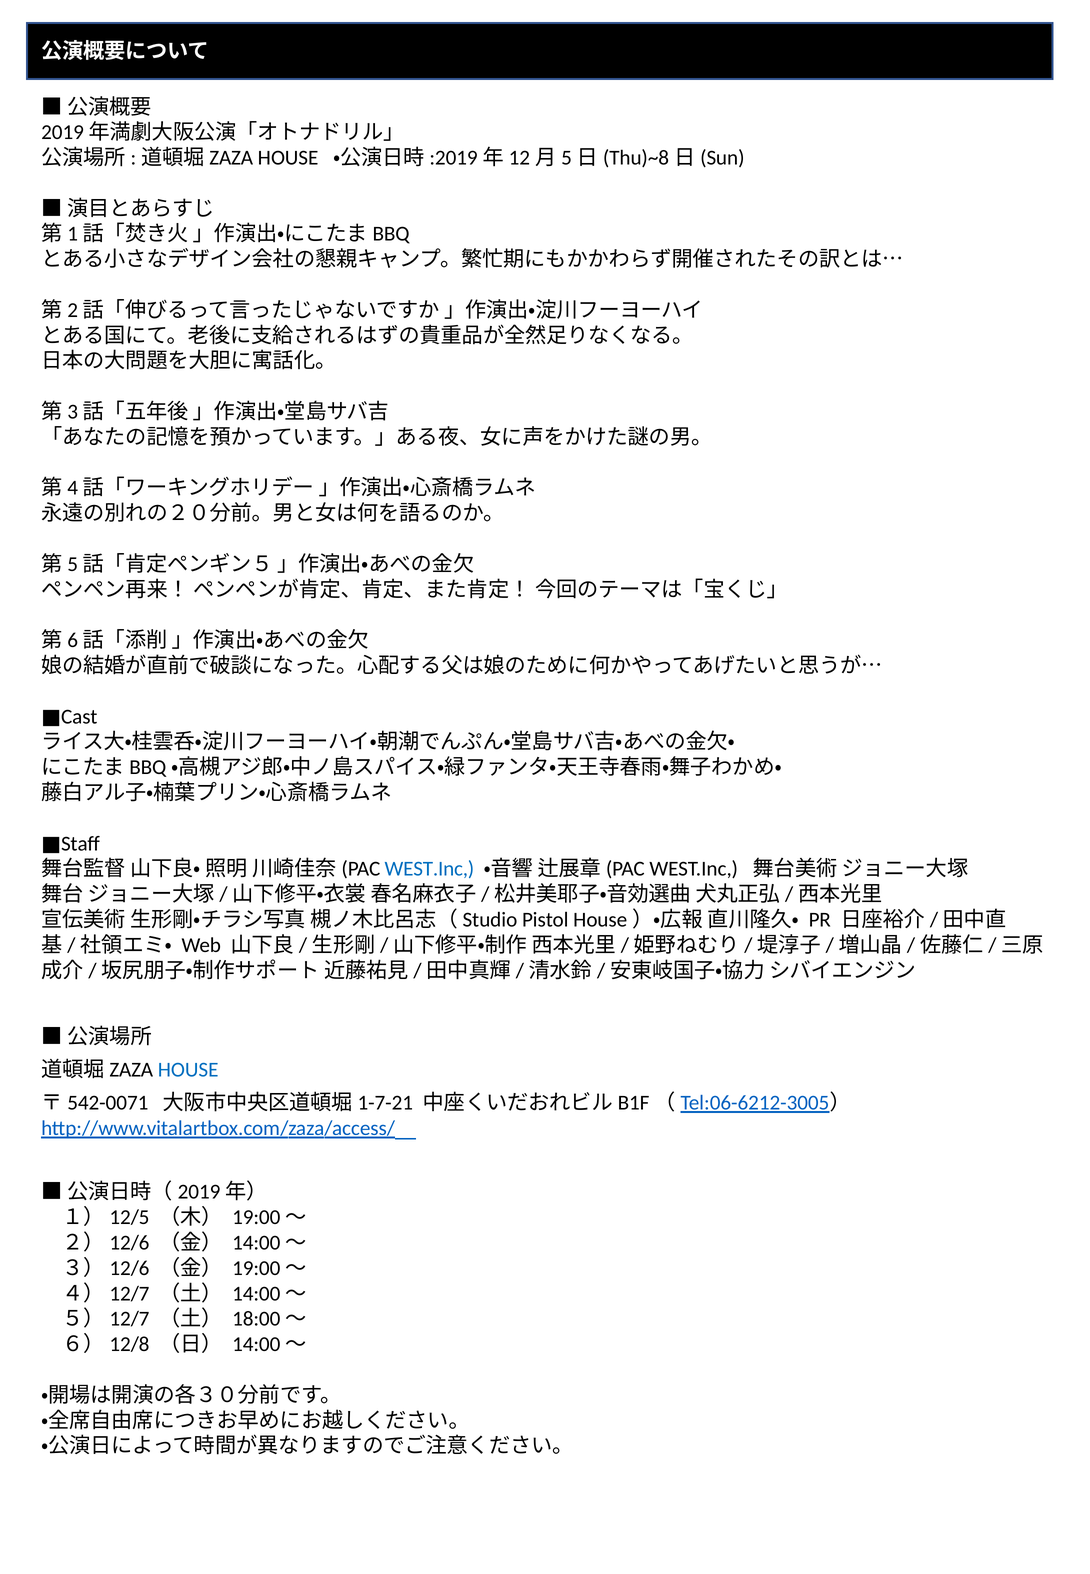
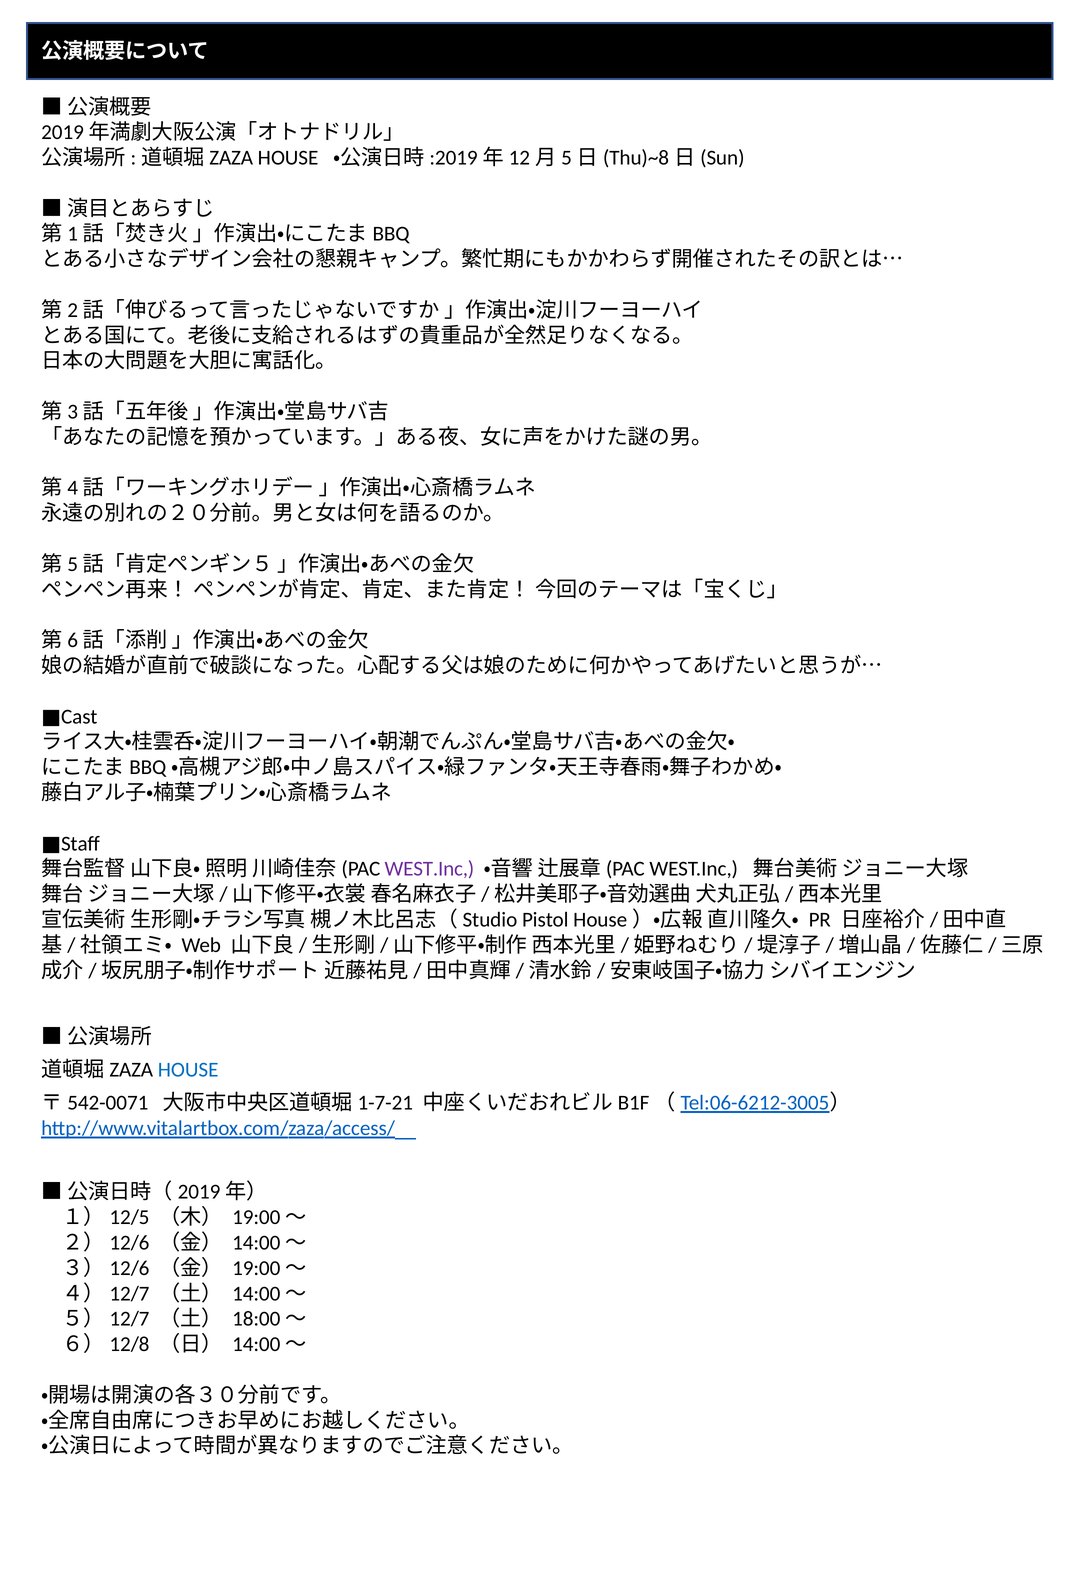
WEST.Inc at (429, 869) colour: blue -> purple
